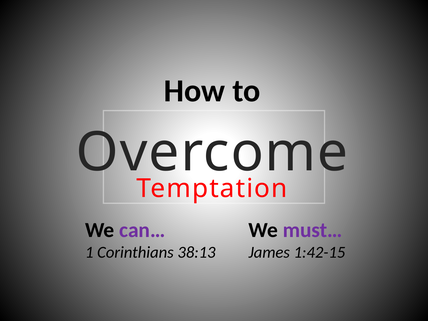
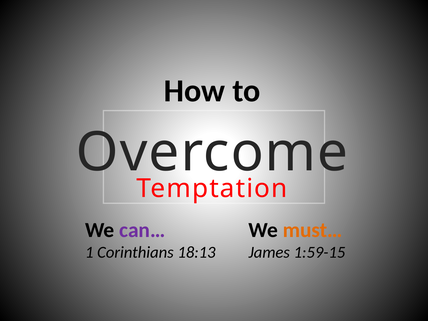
must… colour: purple -> orange
38:13: 38:13 -> 18:13
1:42-15: 1:42-15 -> 1:59-15
